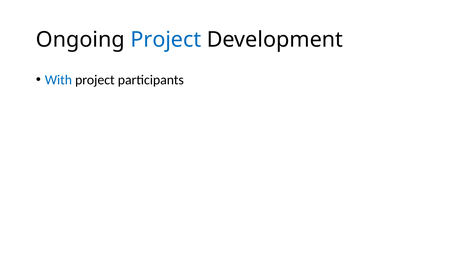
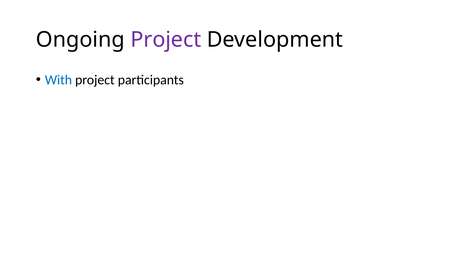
Project at (166, 40) colour: blue -> purple
